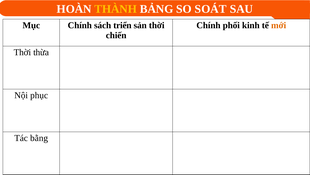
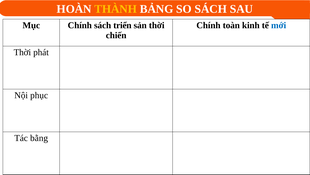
SO SOÁT: SOÁT -> SÁCH
phối: phối -> toàn
mới colour: orange -> blue
thừa: thừa -> phát
